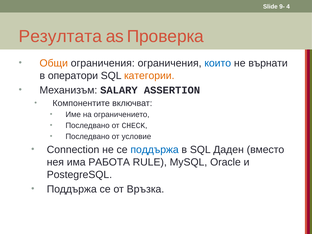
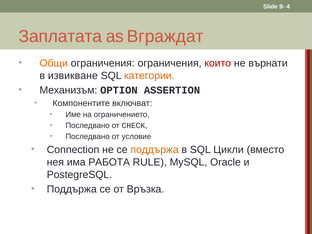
Резултата: Резултата -> Заплатата
Проверка: Проверка -> Вграждат
които colour: blue -> red
оператори: оператори -> извикване
SALARY: SALARY -> OPTION
поддържа at (155, 150) colour: blue -> orange
Даден: Даден -> Цикли
